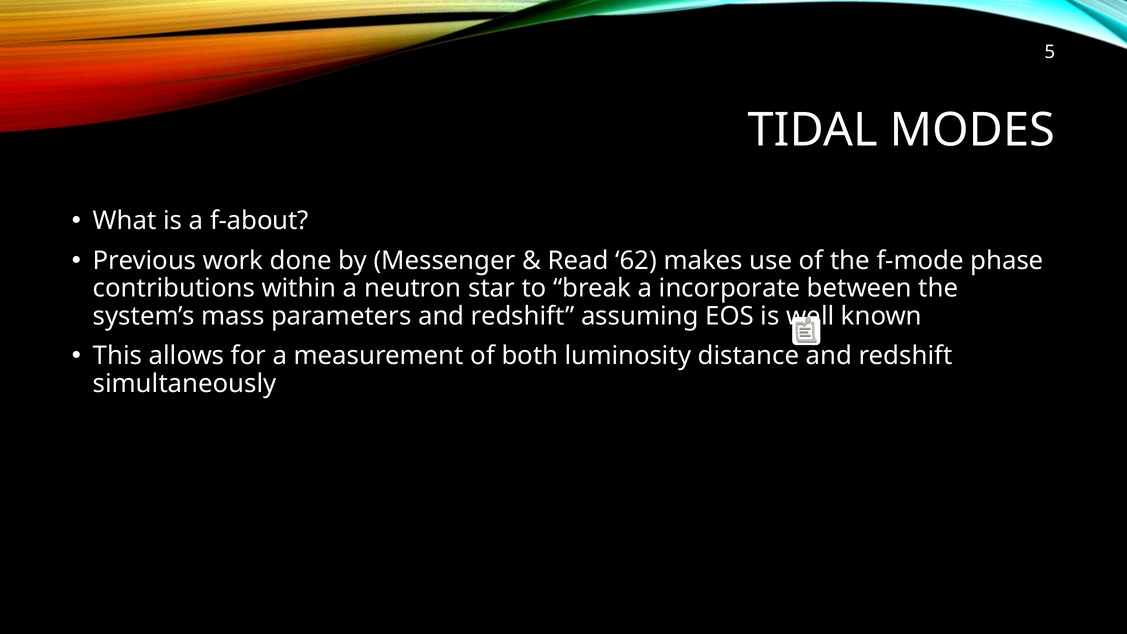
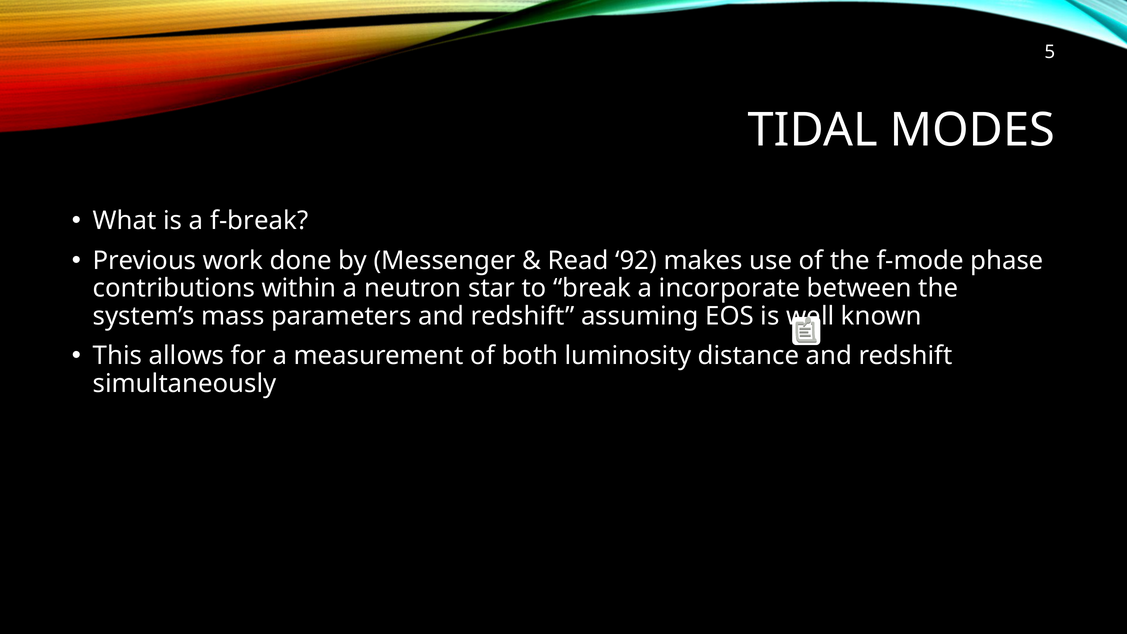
f-about: f-about -> f-break
62: 62 -> 92
